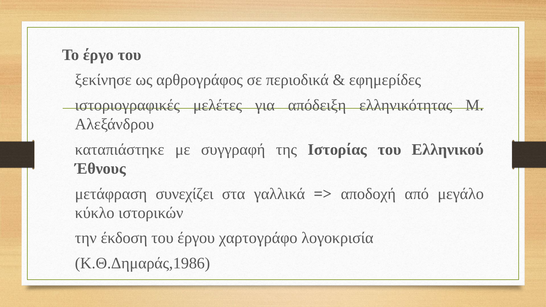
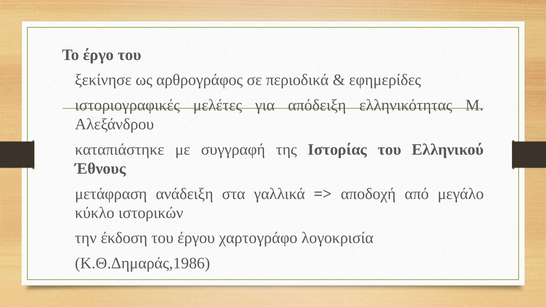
συνεχίζει: συνεχίζει -> ανάδειξη
